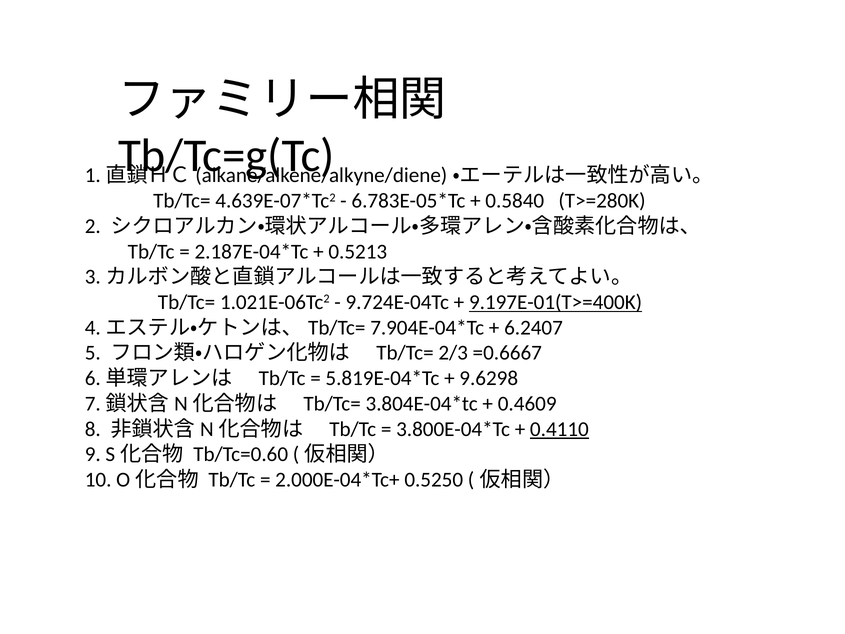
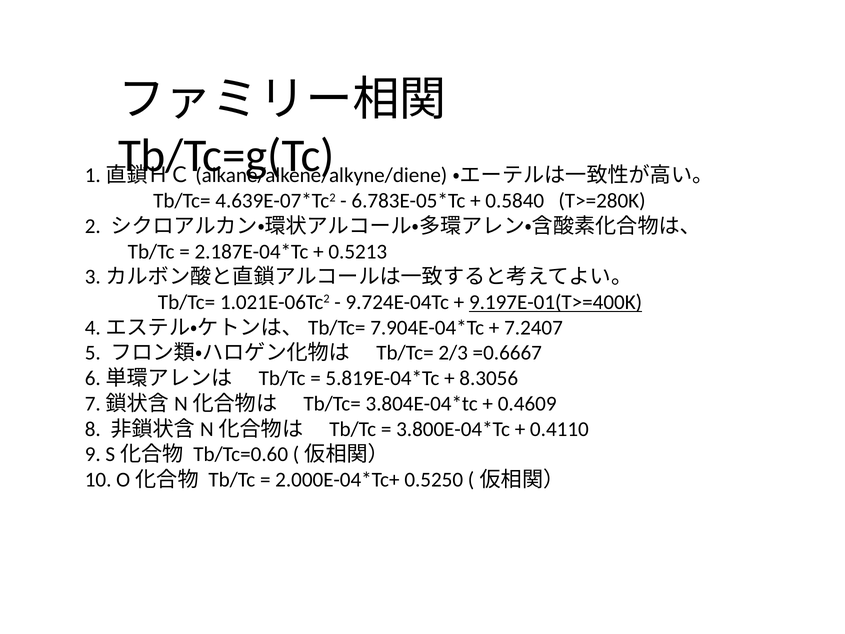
6.2407: 6.2407 -> 7.2407
9.6298: 9.6298 -> 8.3056
0.4110 underline: present -> none
